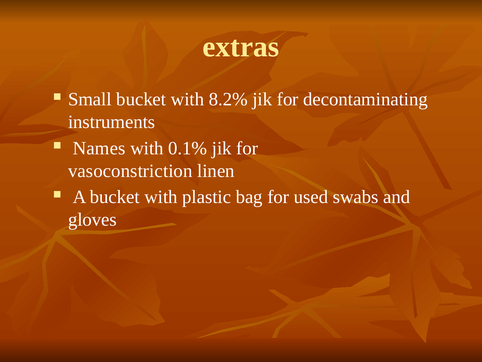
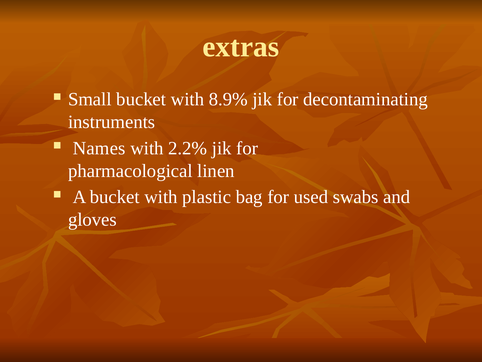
8.2%: 8.2% -> 8.9%
0.1%: 0.1% -> 2.2%
vasoconstriction: vasoconstriction -> pharmacological
